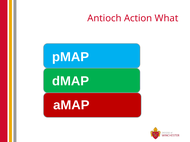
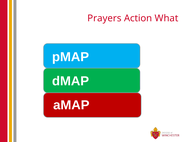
Antioch: Antioch -> Prayers
